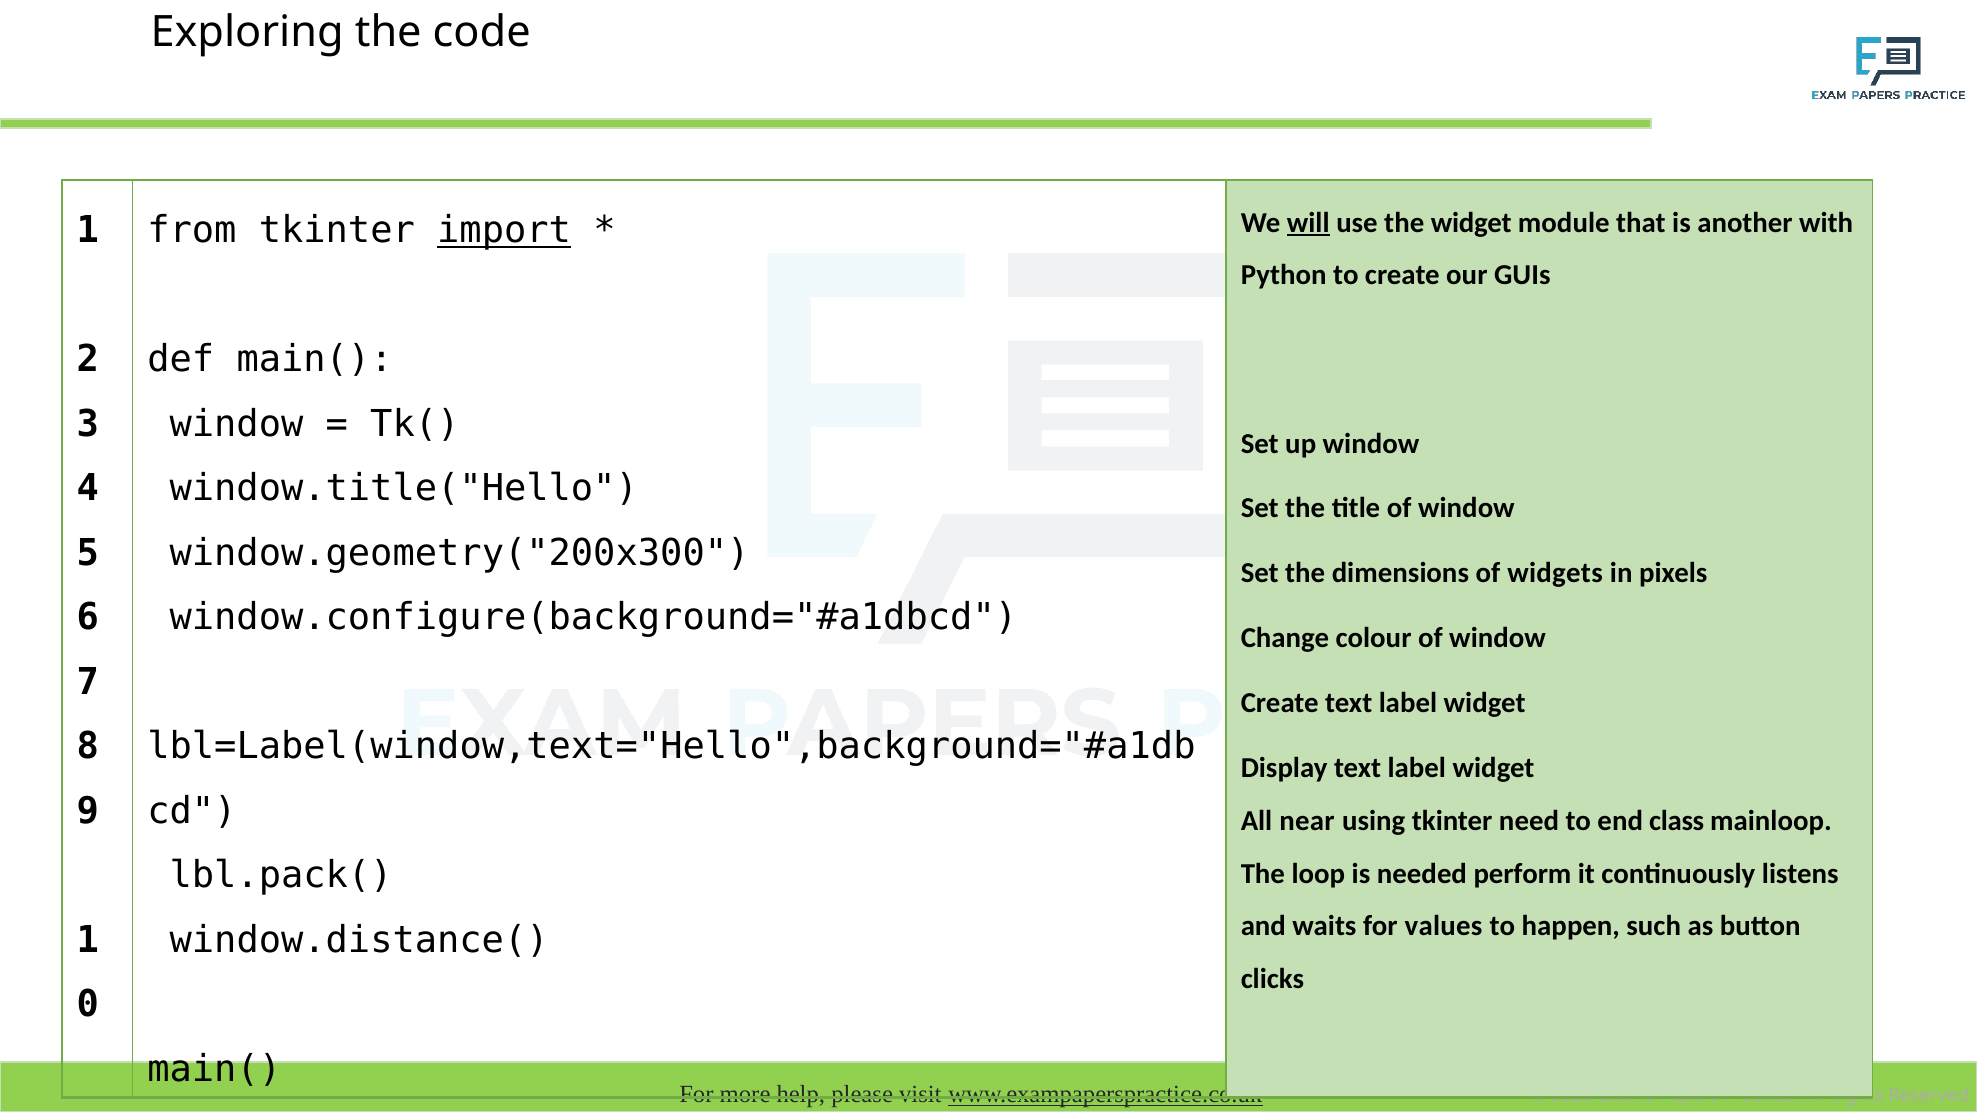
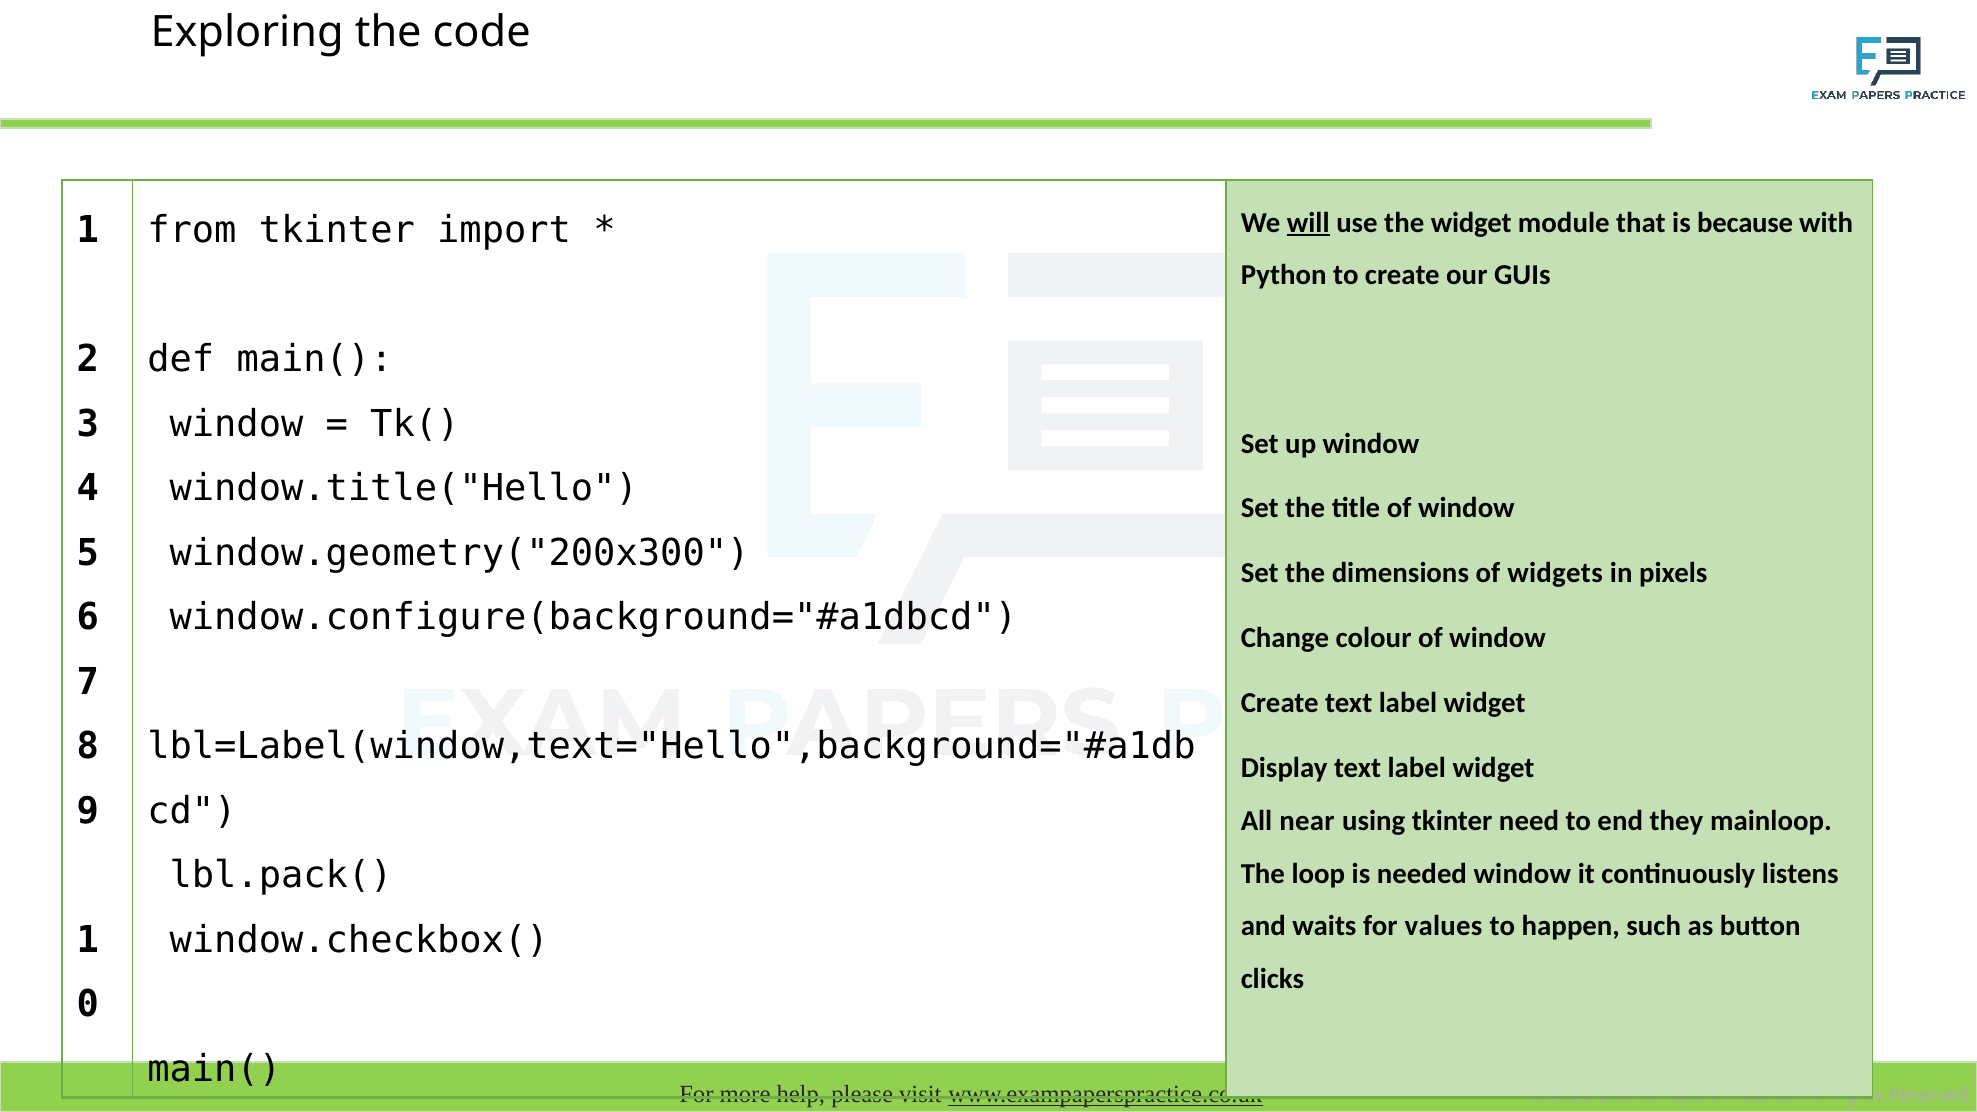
another: another -> because
import underline: present -> none
class: class -> they
needed perform: perform -> window
window.distance(: window.distance( -> window.checkbox(
